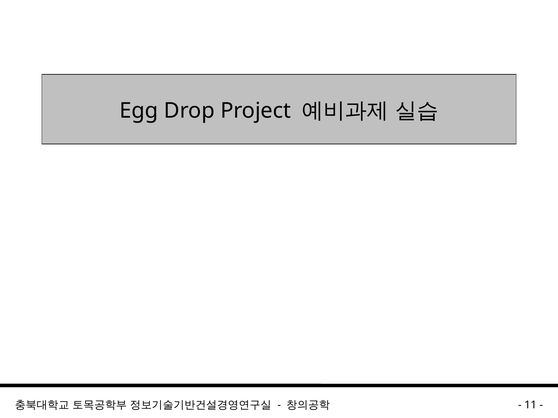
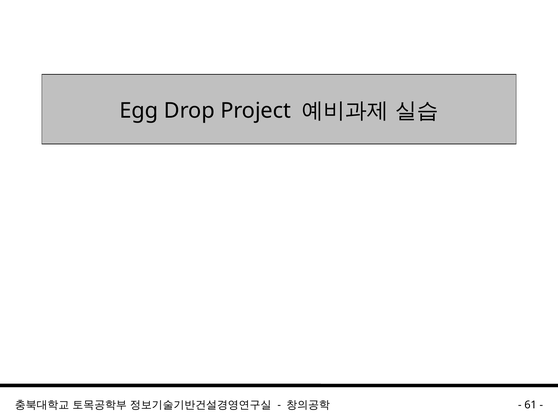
11: 11 -> 61
